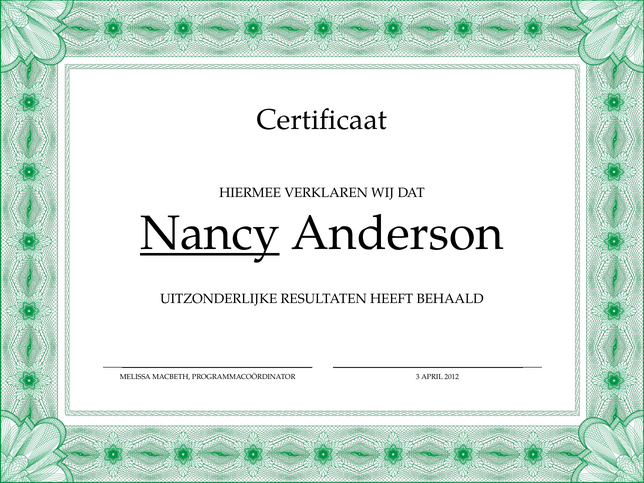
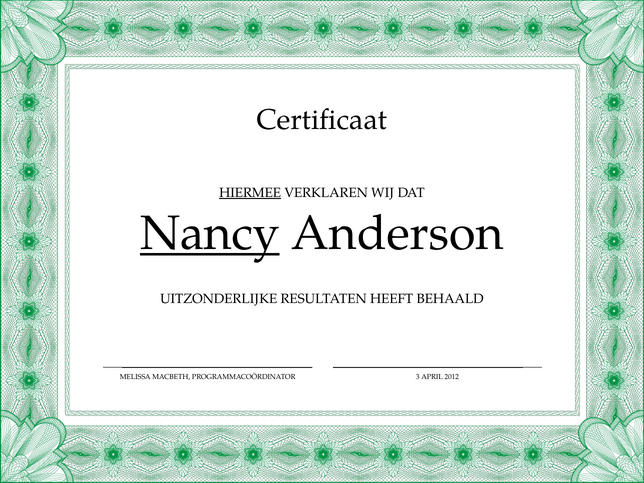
HIERMEE underline: none -> present
